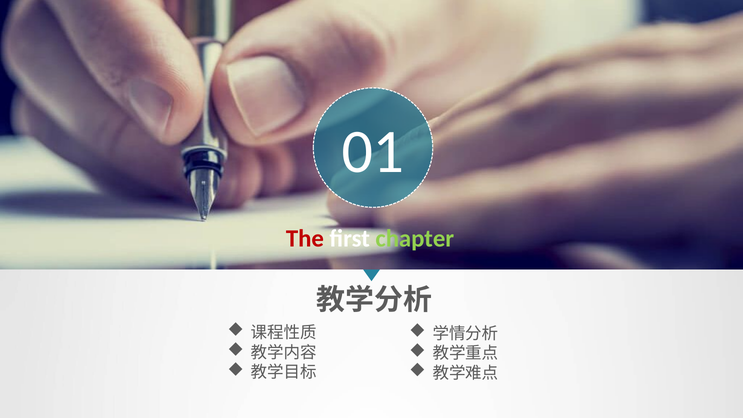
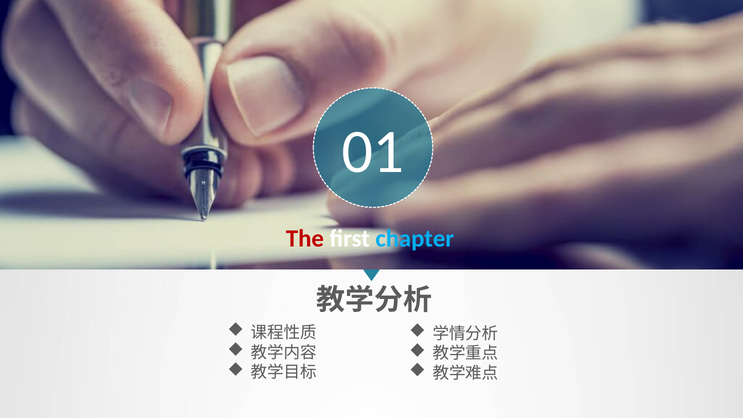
chapter colour: light green -> light blue
